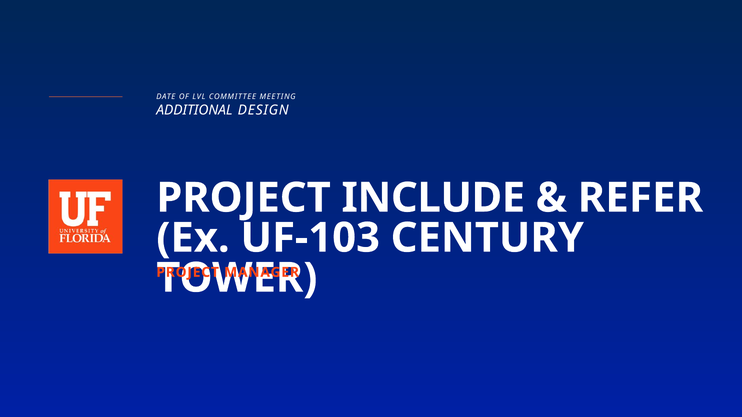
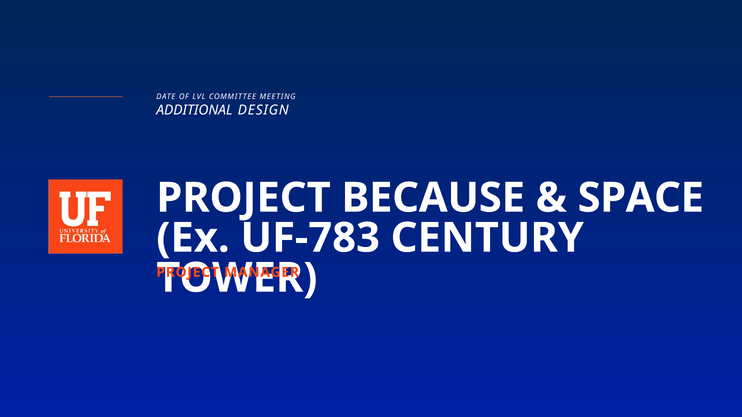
INCLUDE: INCLUDE -> BECAUSE
REFER: REFER -> SPACE
UF-103: UF-103 -> UF-783
